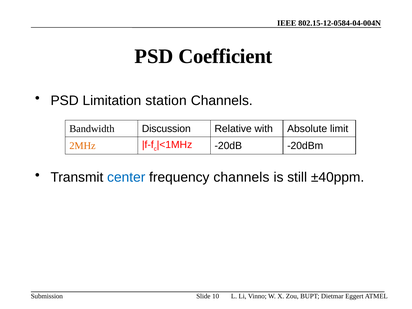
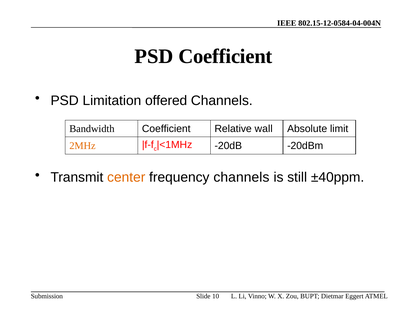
station: station -> offered
Bandwidth Discussion: Discussion -> Coefficient
with: with -> wall
center colour: blue -> orange
